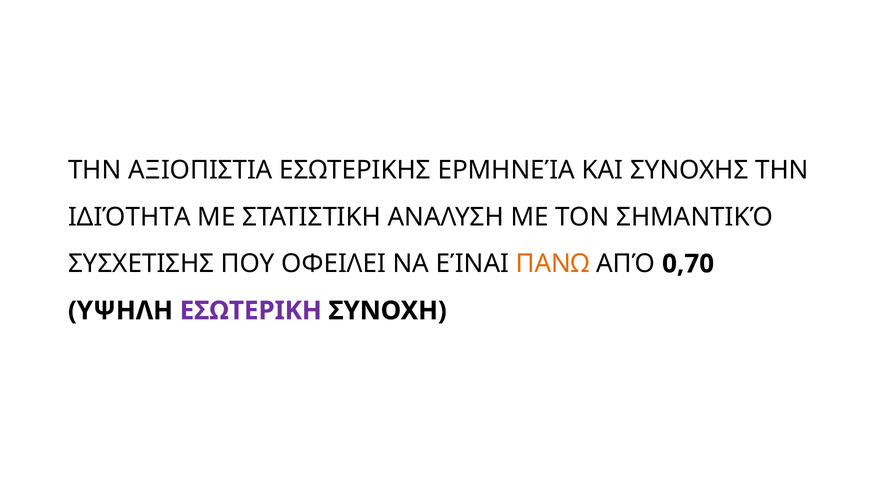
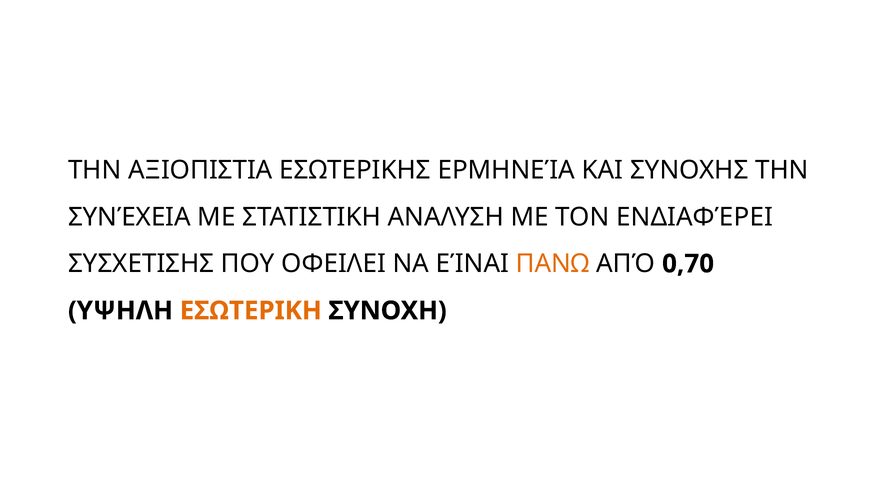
ΙΔΙΌΤΗΤΑ: ΙΔΙΌΤΗΤΑ -> ΣΥΝΈΧΕΙΑ
ΣΗΜΑΝΤΙΚΌ: ΣΗΜΑΝΤΙΚΌ -> ΕΝΔΙΑΦΈΡΕΙ
ΕΣΩΤΕΡΙΚΗ colour: purple -> orange
